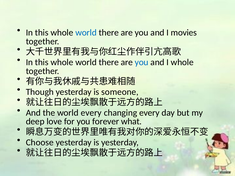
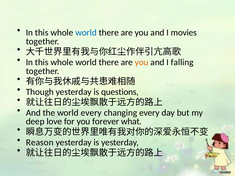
you at (142, 62) colour: blue -> orange
I whole: whole -> falling
someone: someone -> questions
Choose: Choose -> Reason
